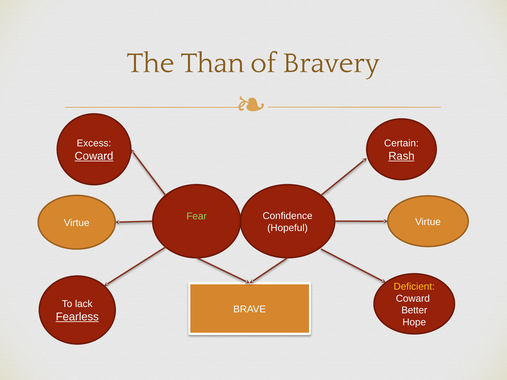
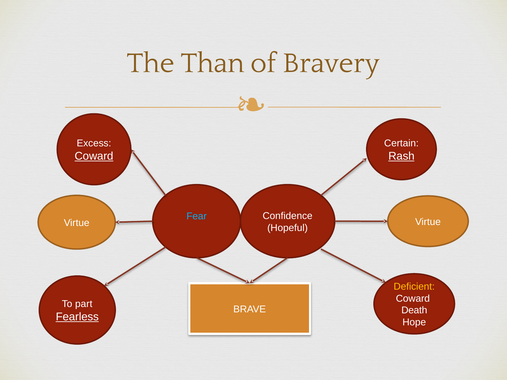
Fear colour: light green -> light blue
lack: lack -> part
Better: Better -> Death
